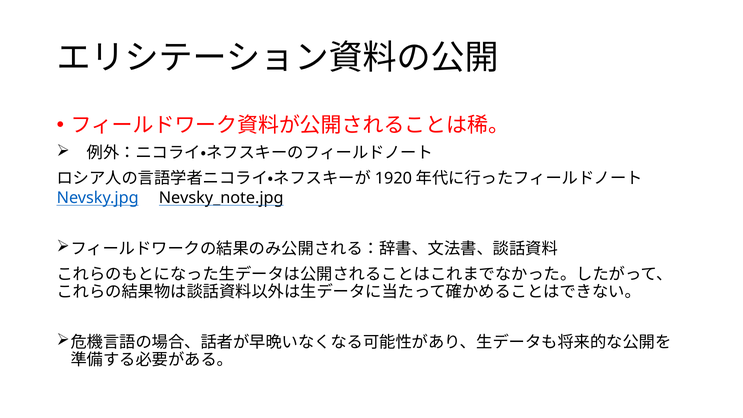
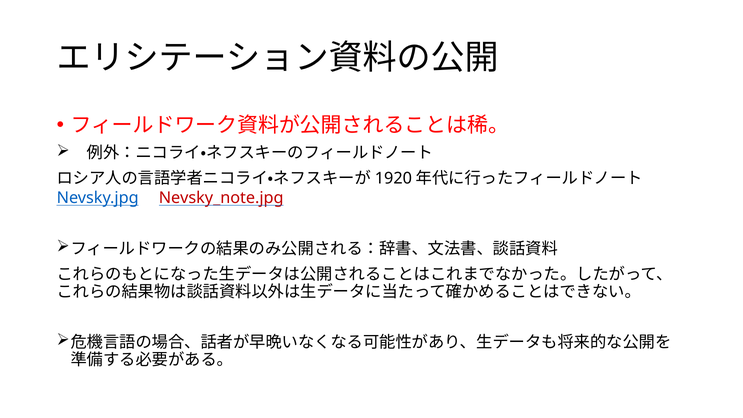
Nevsky_note.jpg colour: black -> red
